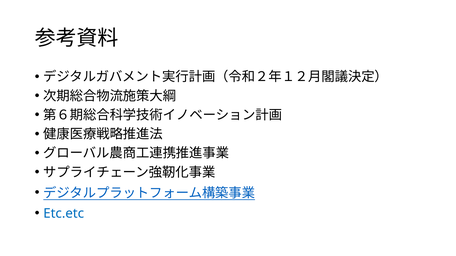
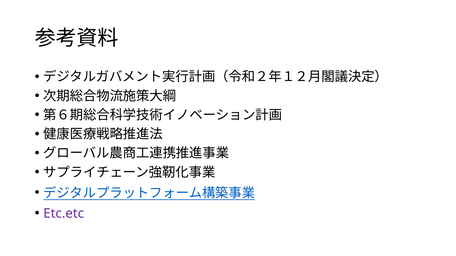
Etc.etc colour: blue -> purple
